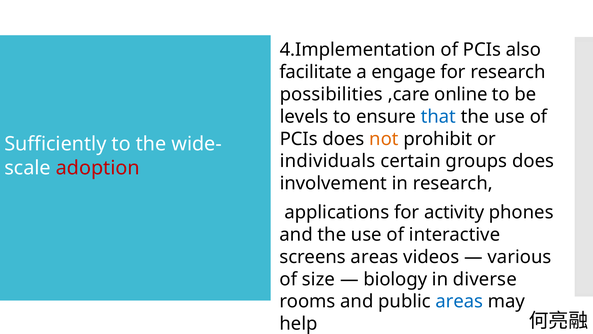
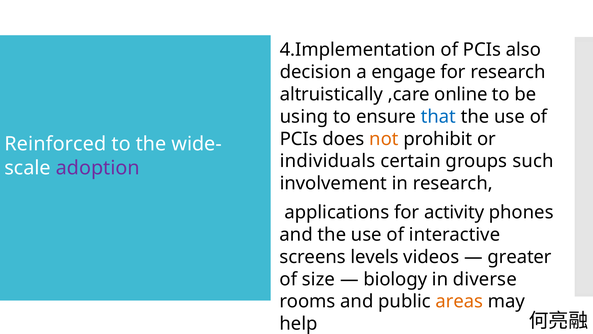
facilitate: facilitate -> decision
possibilities: possibilities -> altruistically
levels: levels -> using
Sufficiently: Sufficiently -> Reinforced
groups does: does -> such
adoption colour: red -> purple
screens areas: areas -> levels
various: various -> greater
areas at (459, 301) colour: blue -> orange
